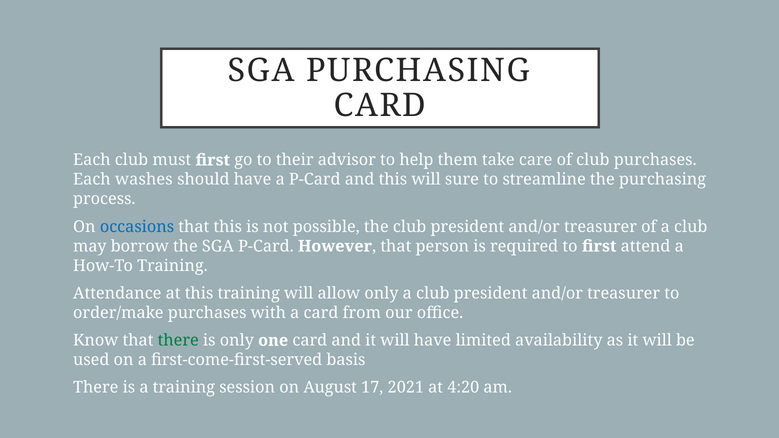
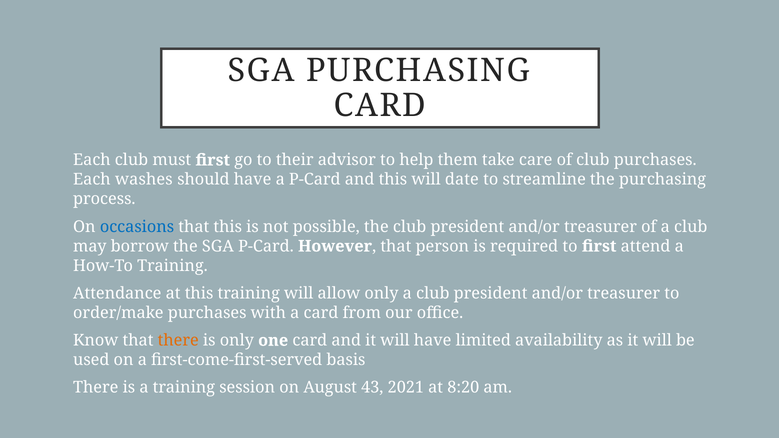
sure: sure -> date
there at (178, 341) colour: green -> orange
17: 17 -> 43
4:20: 4:20 -> 8:20
